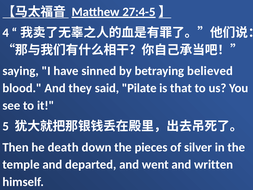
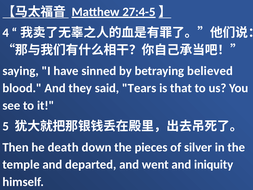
Pilate: Pilate -> Tears
written: written -> iniquity
